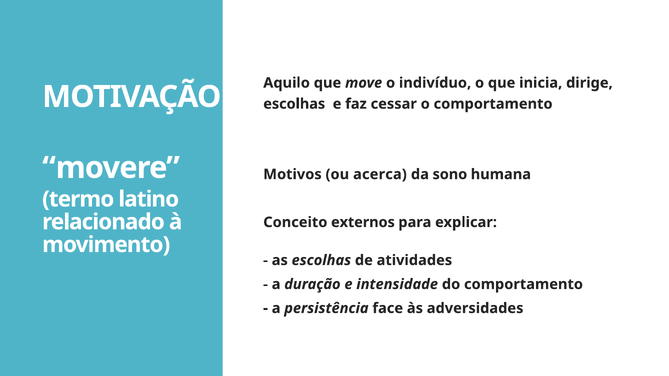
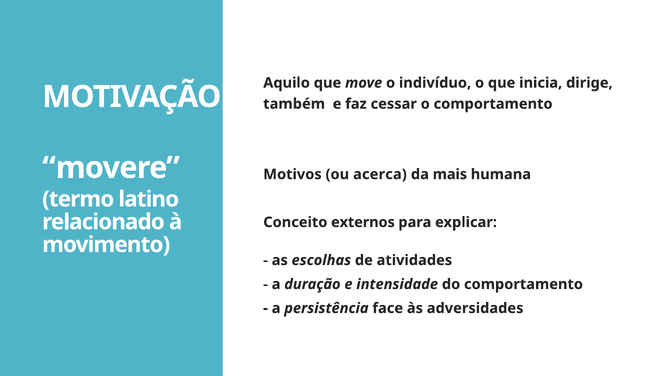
escolhas at (294, 104): escolhas -> também
sono: sono -> mais
